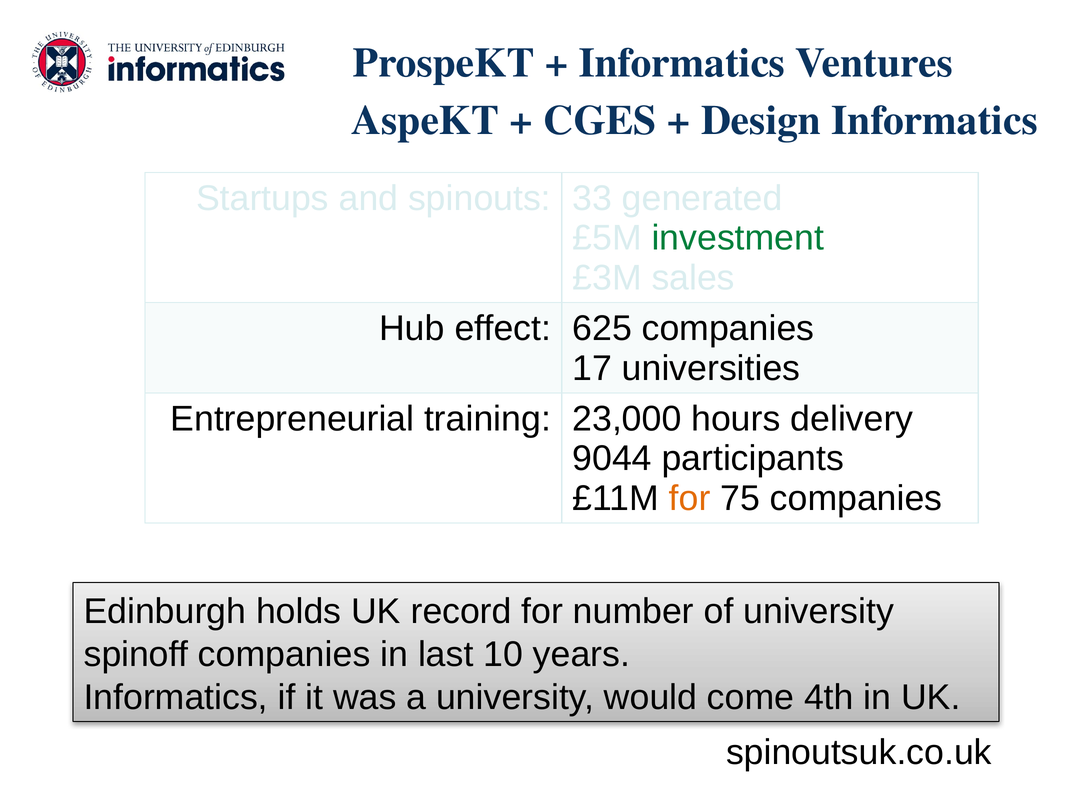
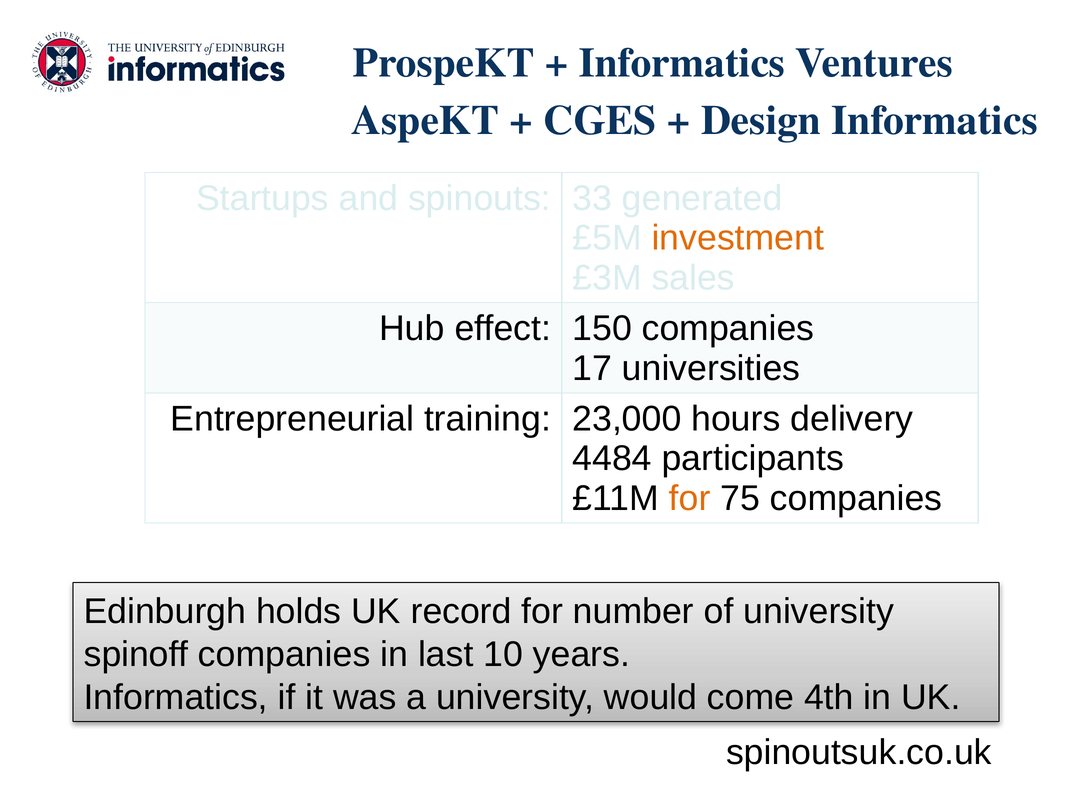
investment colour: green -> orange
625: 625 -> 150
9044: 9044 -> 4484
